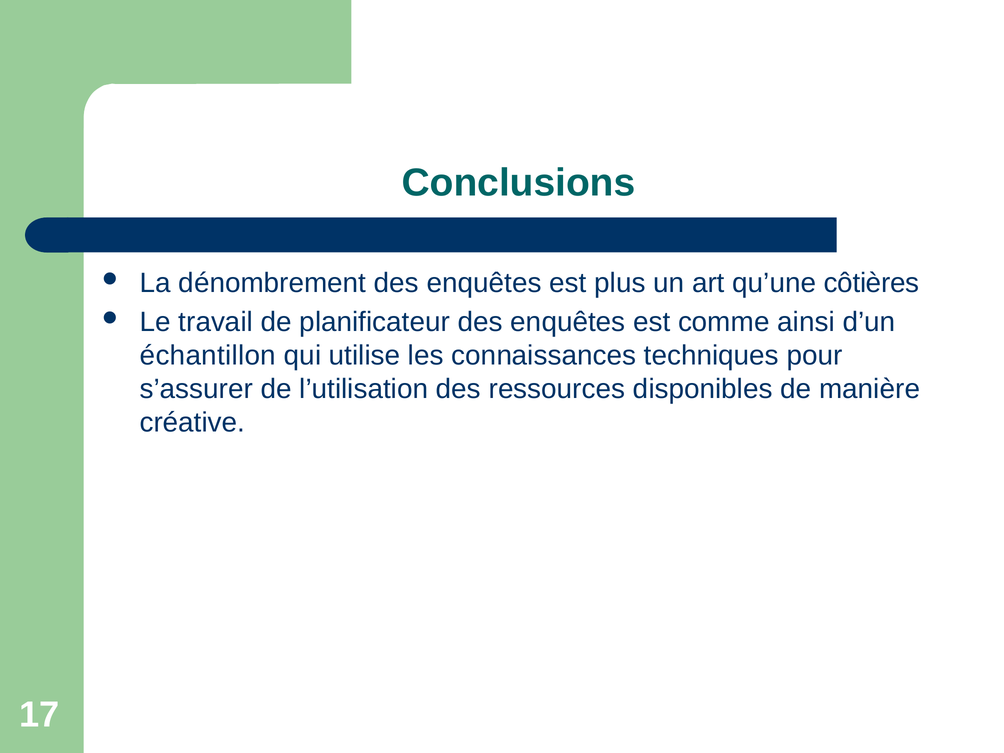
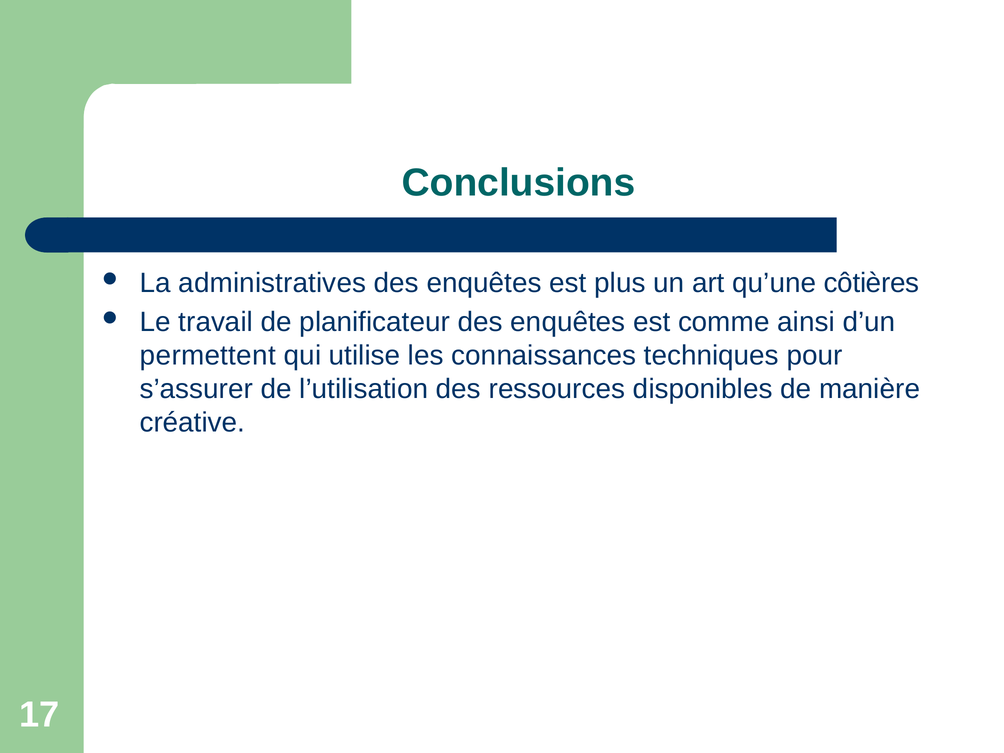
dénombrement: dénombrement -> administratives
échantillon: échantillon -> permettent
